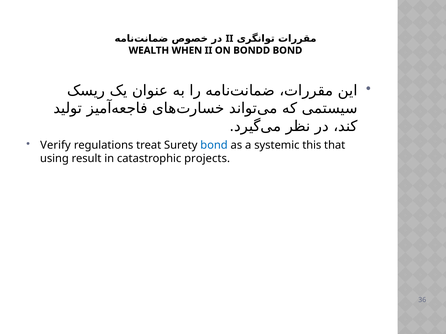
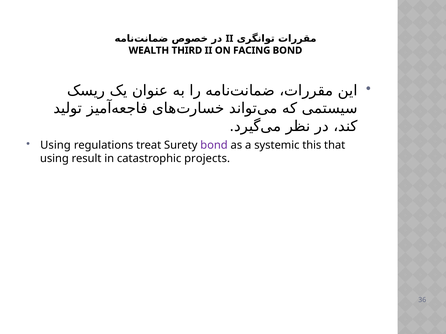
WHEN: WHEN -> THIRD
BONDD: BONDD -> FACING
Verify at (55, 145): Verify -> Using
bond at (214, 145) colour: blue -> purple
